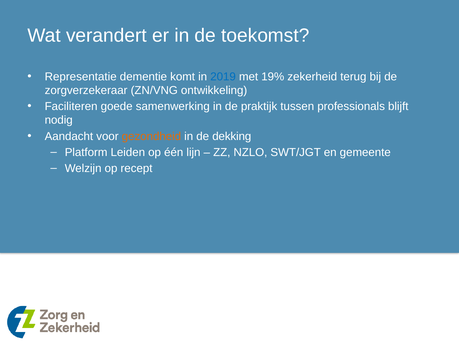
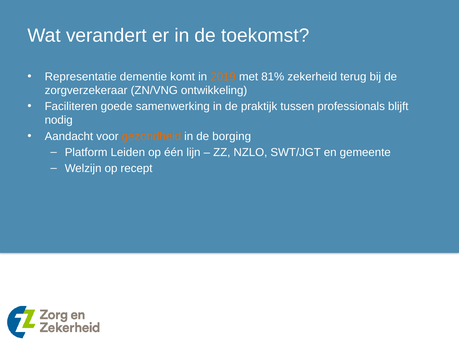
2019 colour: blue -> orange
19%: 19% -> 81%
dekking: dekking -> borging
